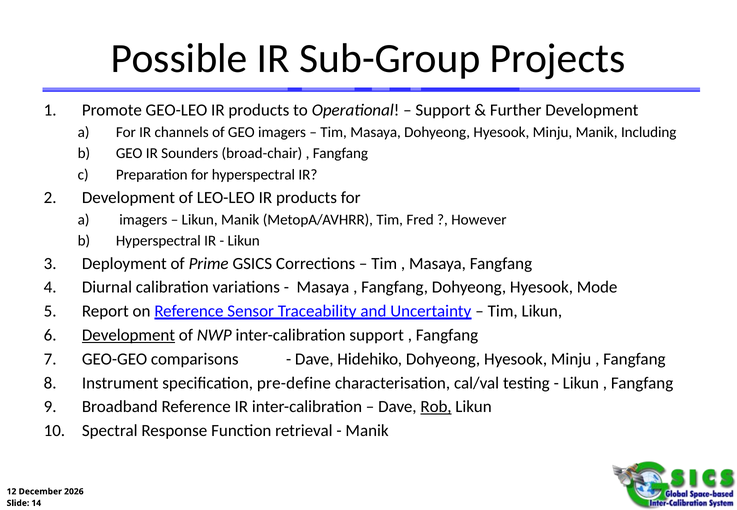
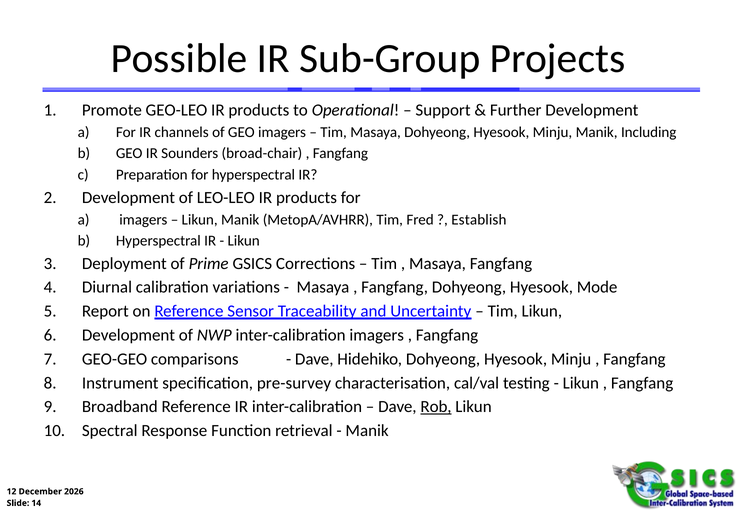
However: However -> Establish
Development at (128, 335) underline: present -> none
inter-calibration support: support -> imagers
pre-define: pre-define -> pre-survey
